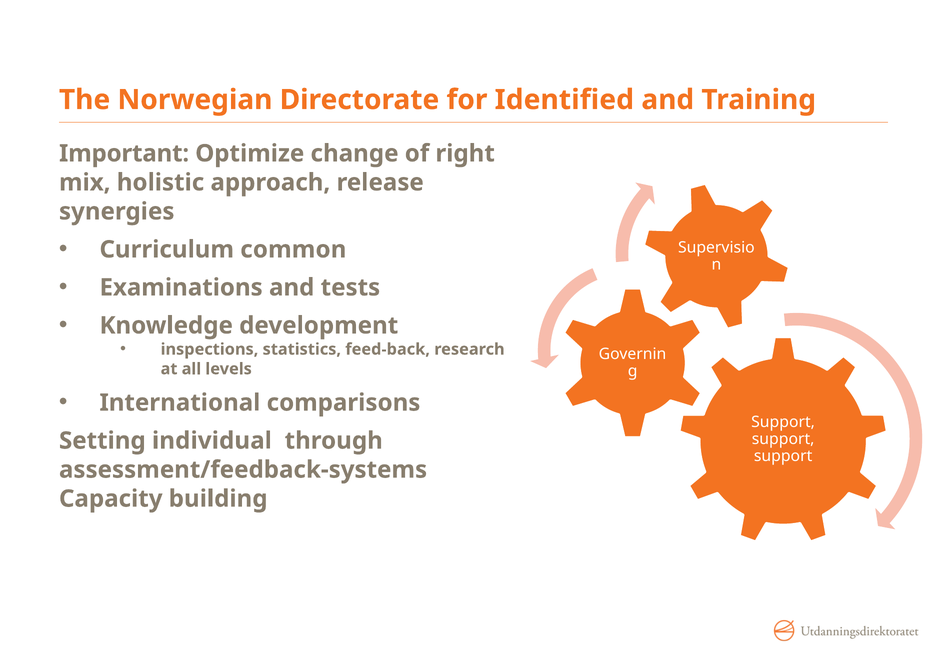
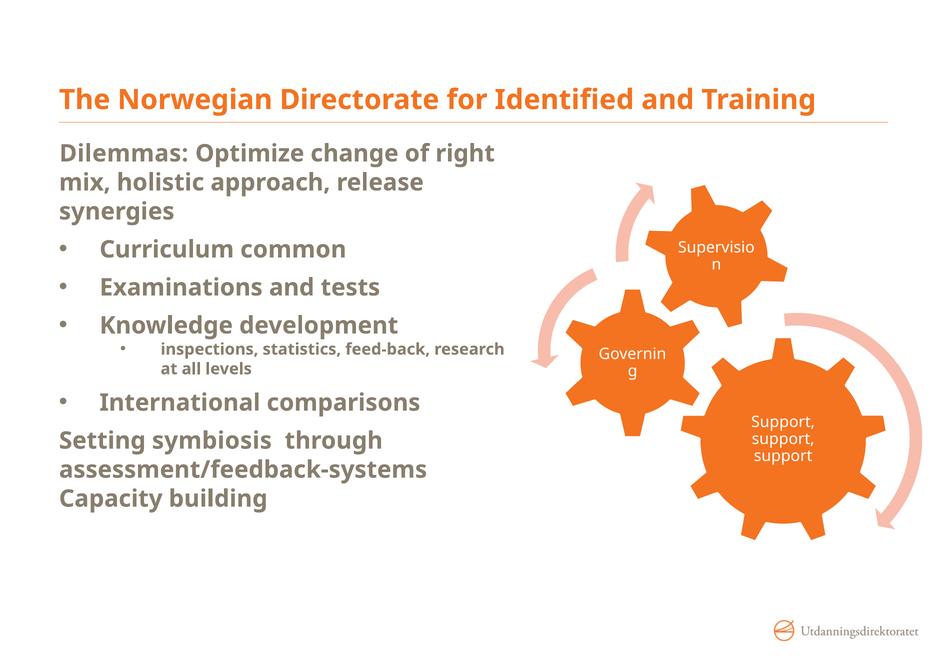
Important: Important -> Dilemmas
individual: individual -> symbiosis
